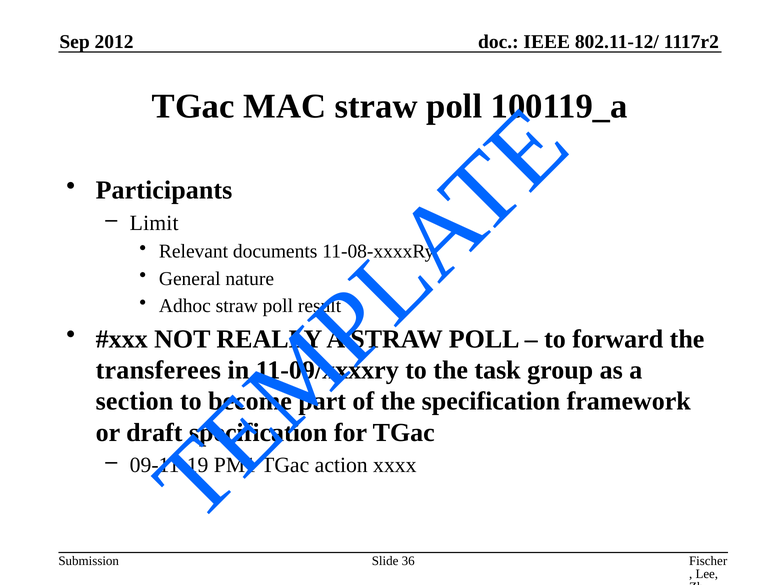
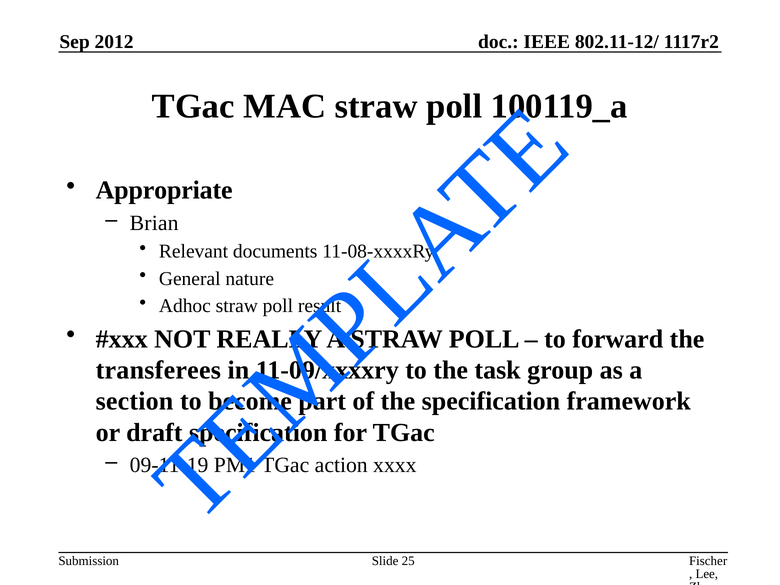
Participants: Participants -> Appropriate
Limit: Limit -> Brian
36: 36 -> 25
